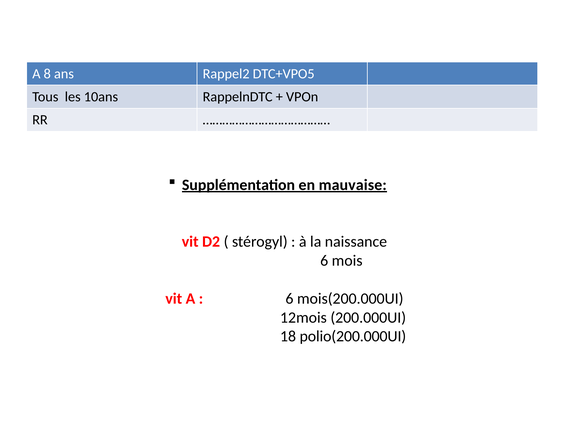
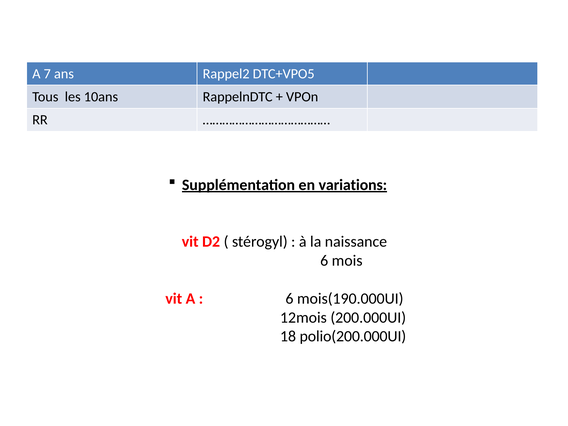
8: 8 -> 7
mauvaise: mauvaise -> variations
mois(200.000UI: mois(200.000UI -> mois(190.000UI
